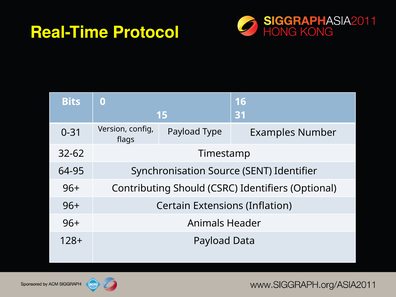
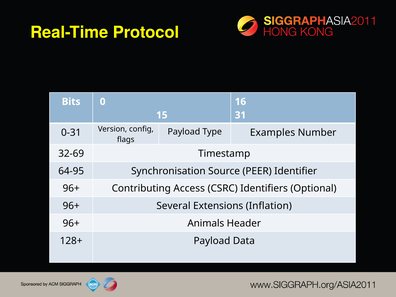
32-62: 32-62 -> 32-69
SENT: SENT -> PEER
Should: Should -> Access
Certain: Certain -> Several
